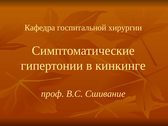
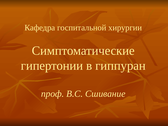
кинкинге: кинкинге -> гиппуран
